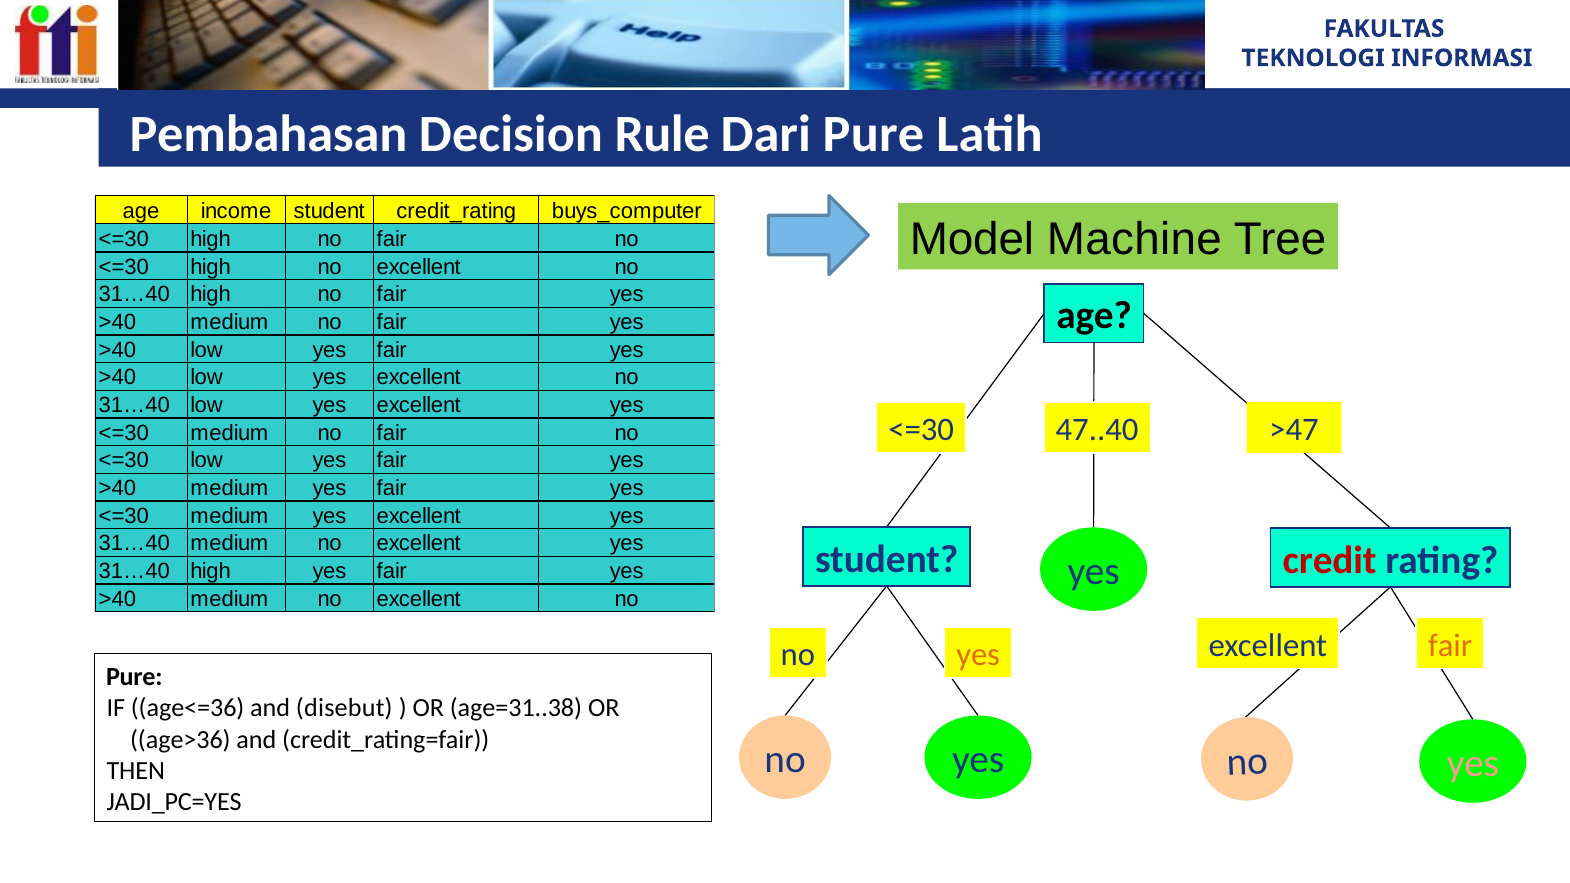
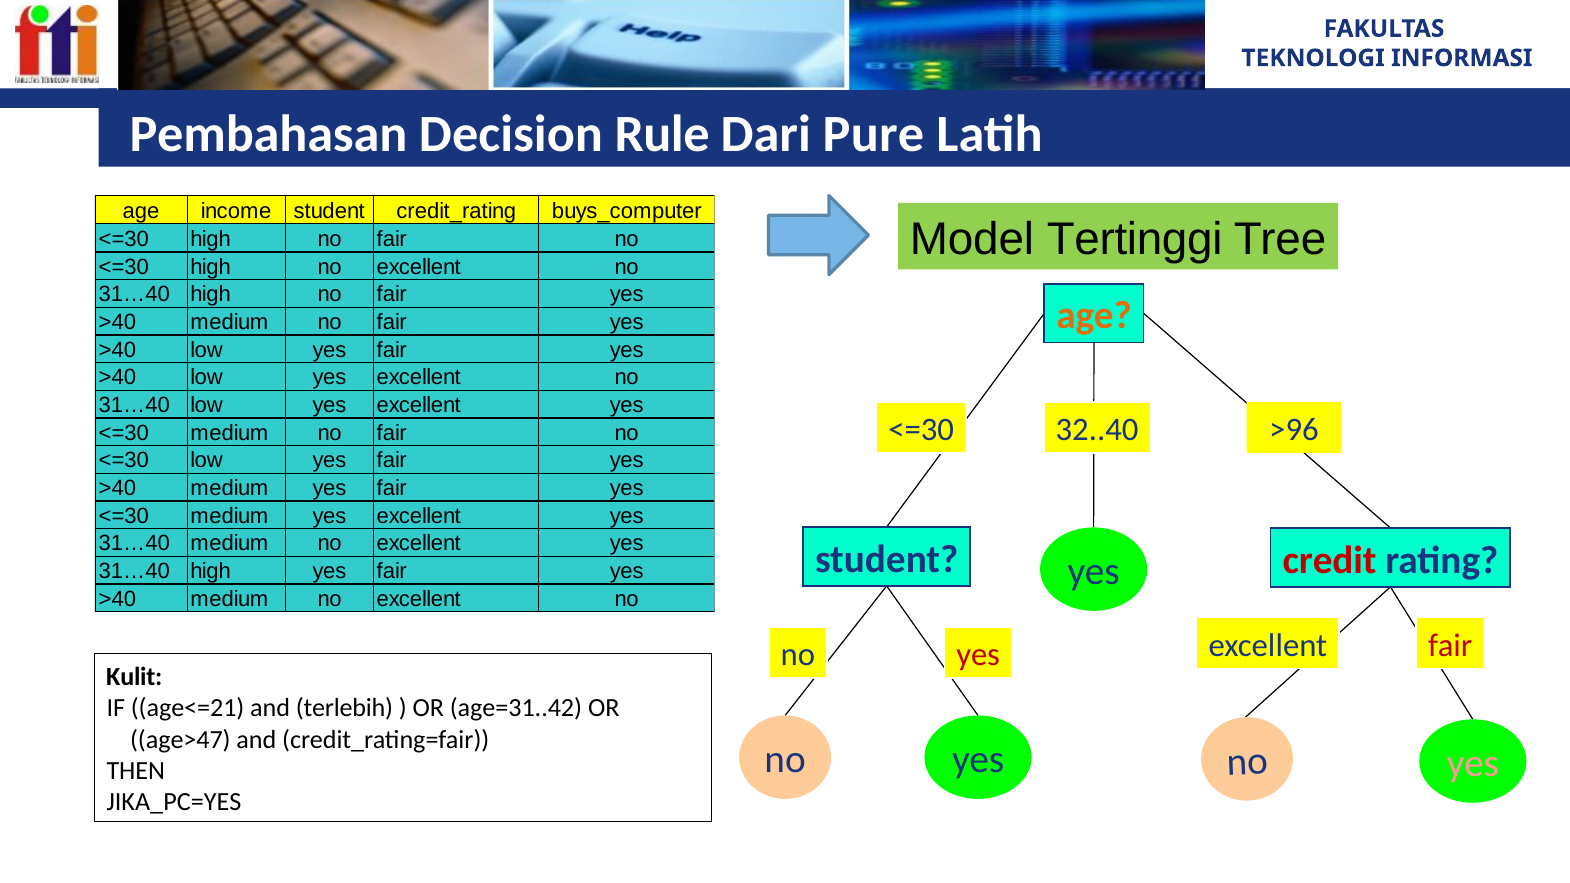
Machine: Machine -> Tertinggi
age at (1094, 316) colour: black -> orange
47..40: 47..40 -> 32..40
>47: >47 -> >96
fair at (1450, 645) colour: orange -> red
yes at (978, 655) colour: orange -> red
Pure at (134, 677): Pure -> Kulit
age<=36: age<=36 -> age<=21
disebut: disebut -> terlebih
age=31..38: age=31..38 -> age=31..42
age>36: age>36 -> age>47
JADI_PC=YES: JADI_PC=YES -> JIKA_PC=YES
